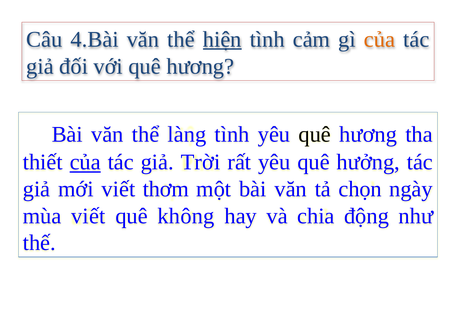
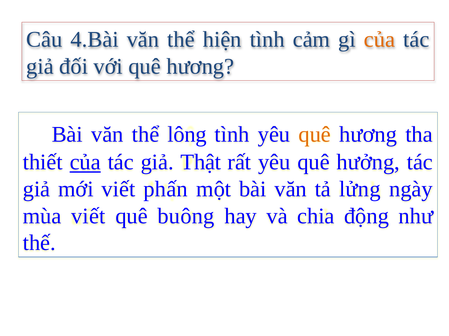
hiện underline: present -> none
làng: làng -> lông
quê at (315, 135) colour: black -> orange
Trời: Trời -> Thật
thơm: thơm -> phấn
chọn: chọn -> lửng
không: không -> buông
